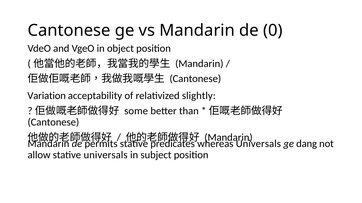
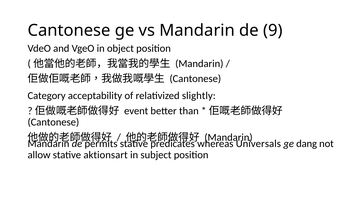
0: 0 -> 9
Variation: Variation -> Category
some: some -> event
stative universals: universals -> aktionsart
